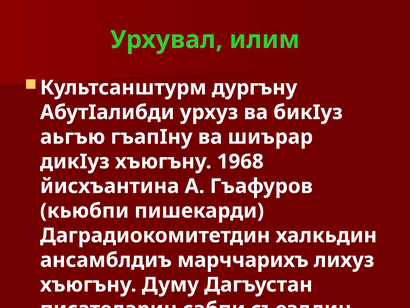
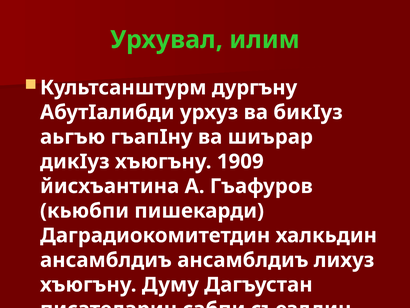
1968: 1968 -> 1909
ансамблдиъ марччарихъ: марччарихъ -> ансамблдиъ
